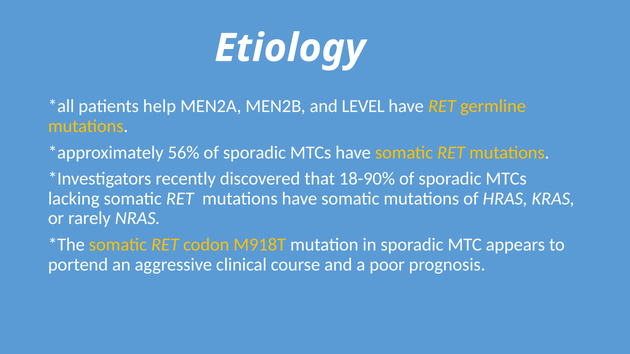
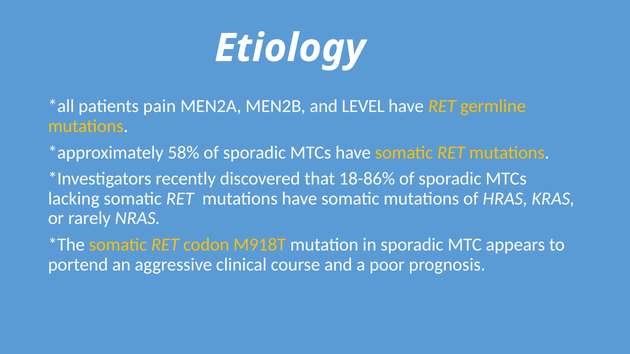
help: help -> pain
56%: 56% -> 58%
18-90%: 18-90% -> 18-86%
